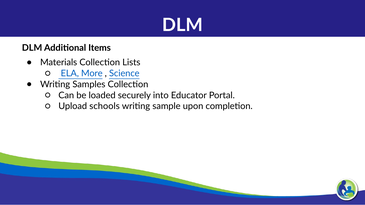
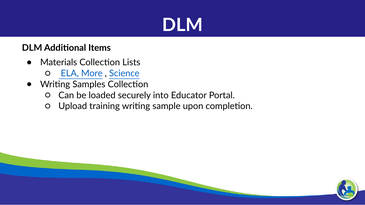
schools: schools -> training
